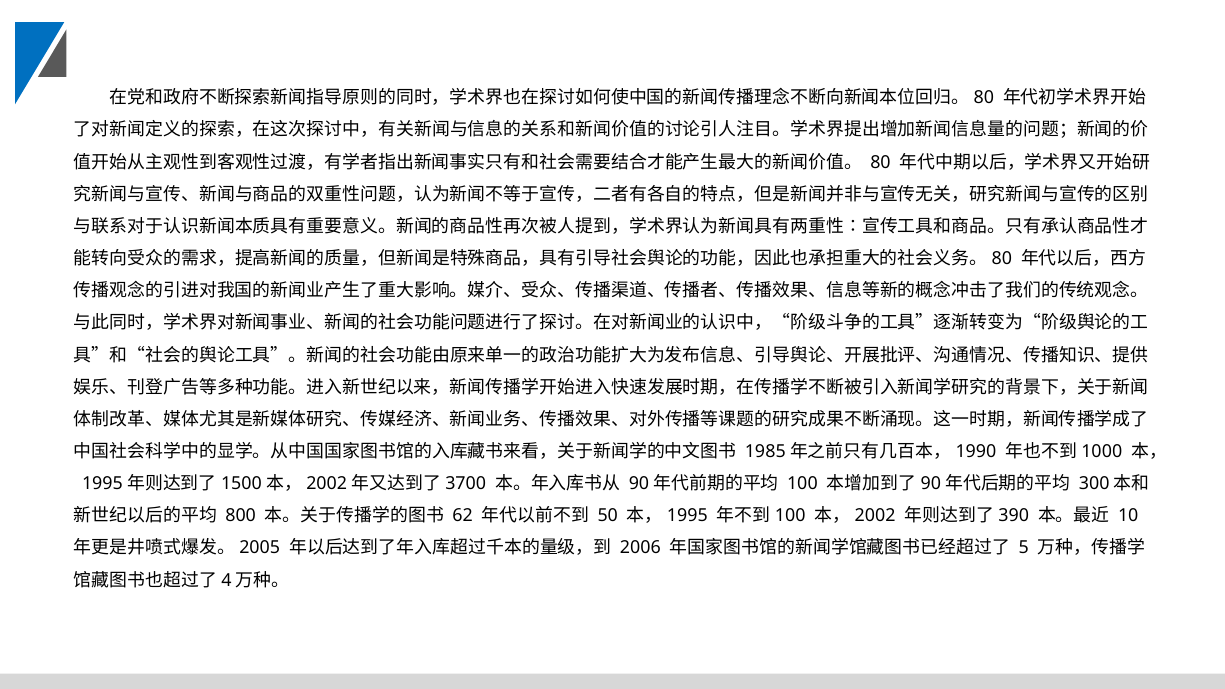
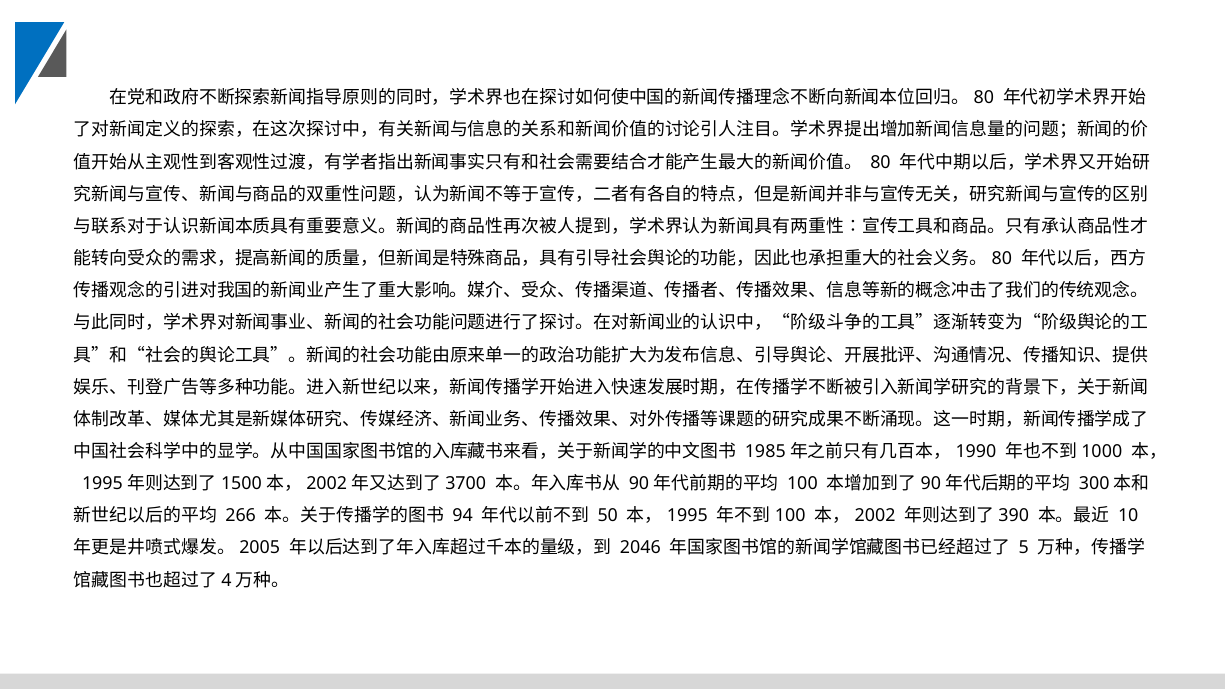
800: 800 -> 266
62: 62 -> 94
2006: 2006 -> 2046
